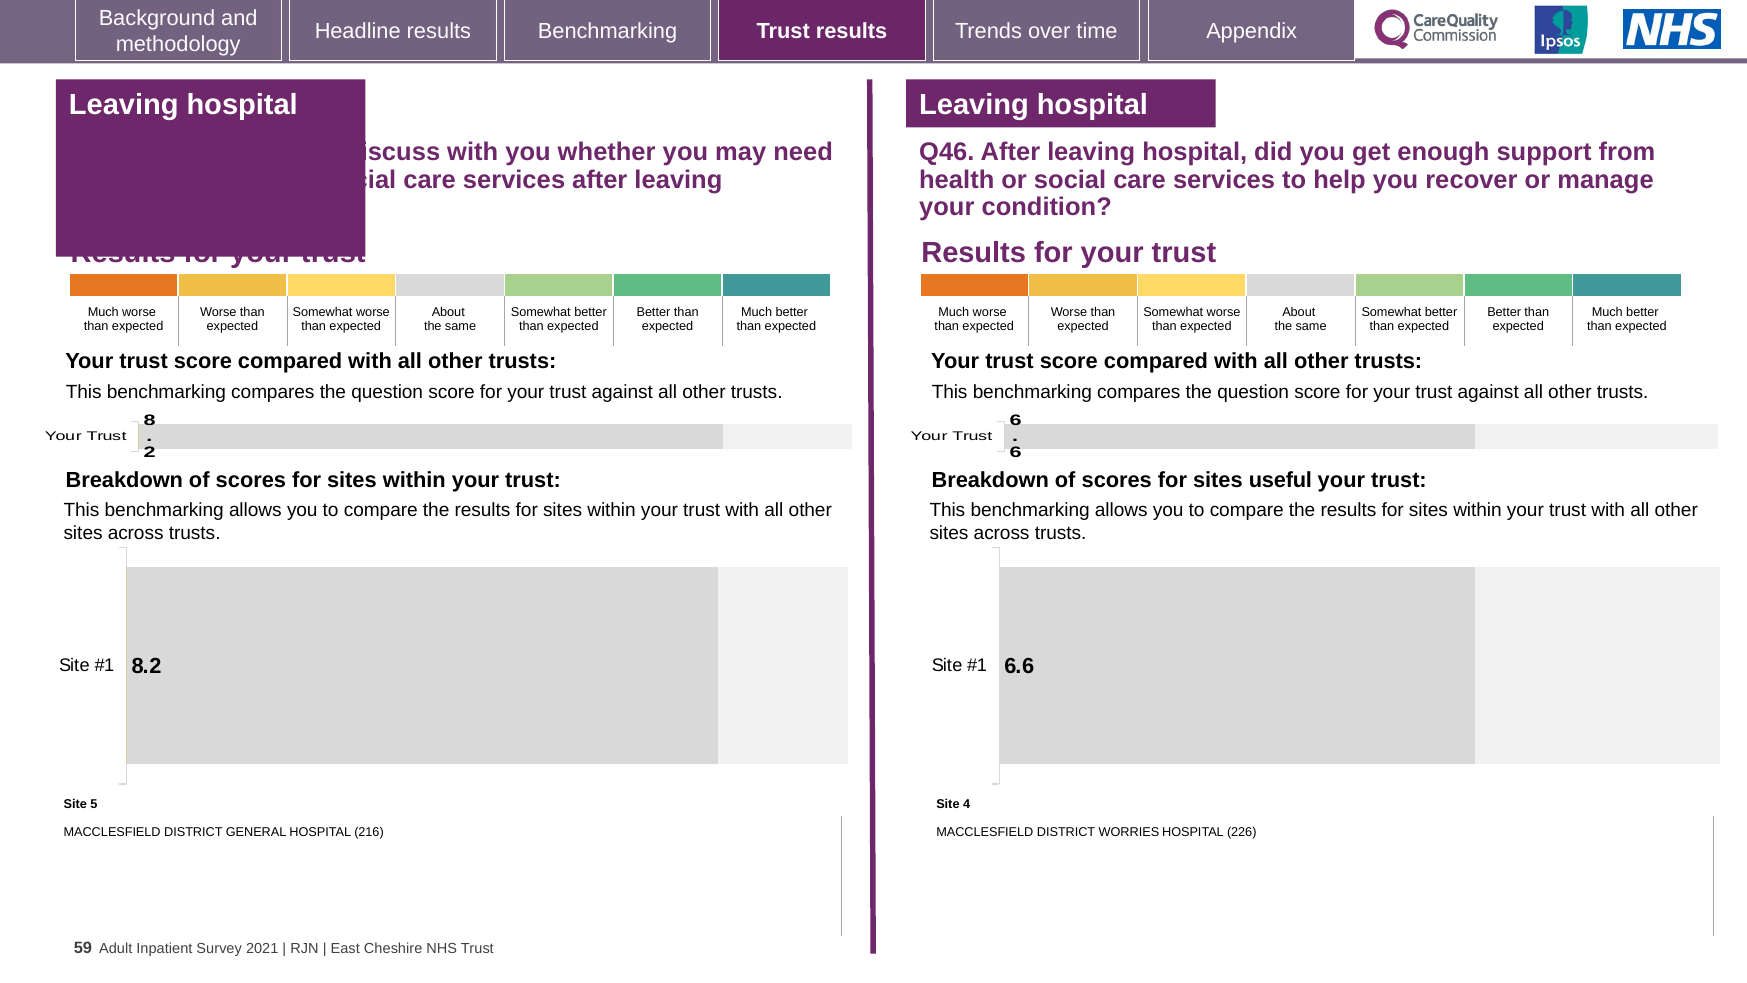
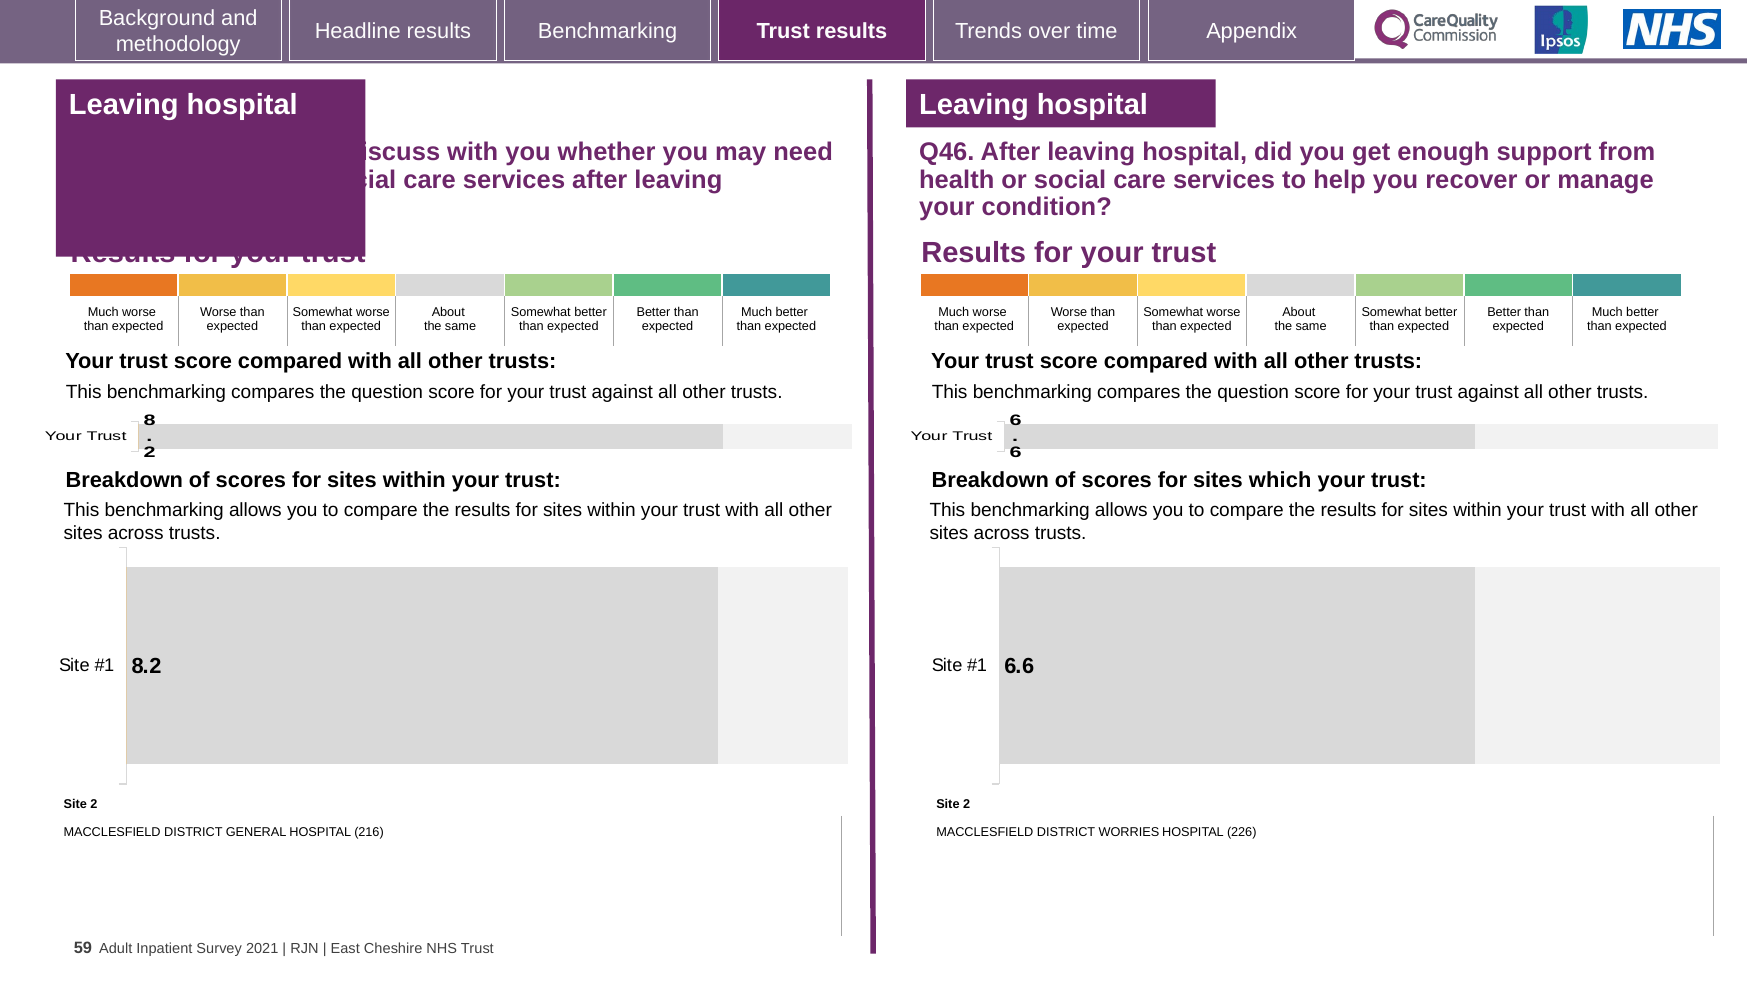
useful: useful -> which
5 at (94, 804): 5 -> 2
4 at (967, 804): 4 -> 2
